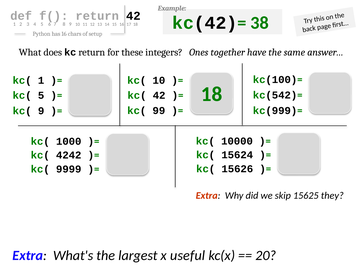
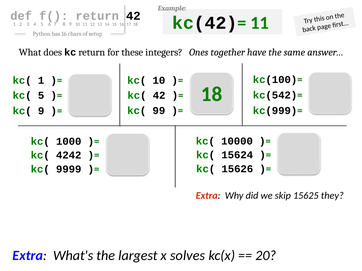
kc(42)= 38: 38 -> 11
useful: useful -> solves
